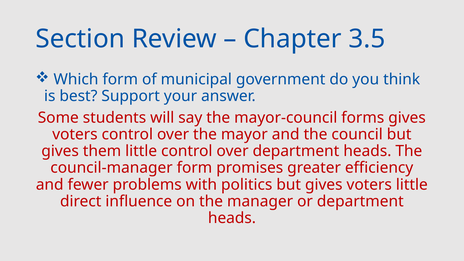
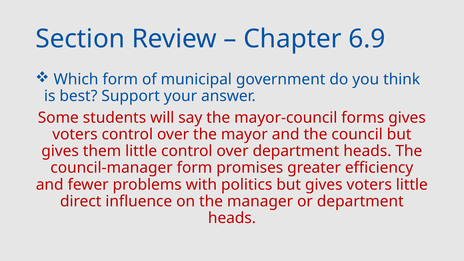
3.5: 3.5 -> 6.9
